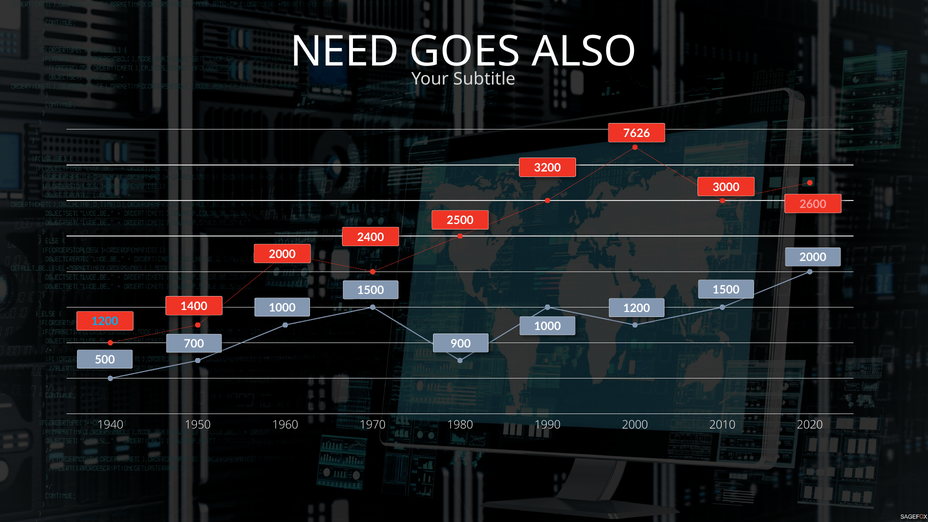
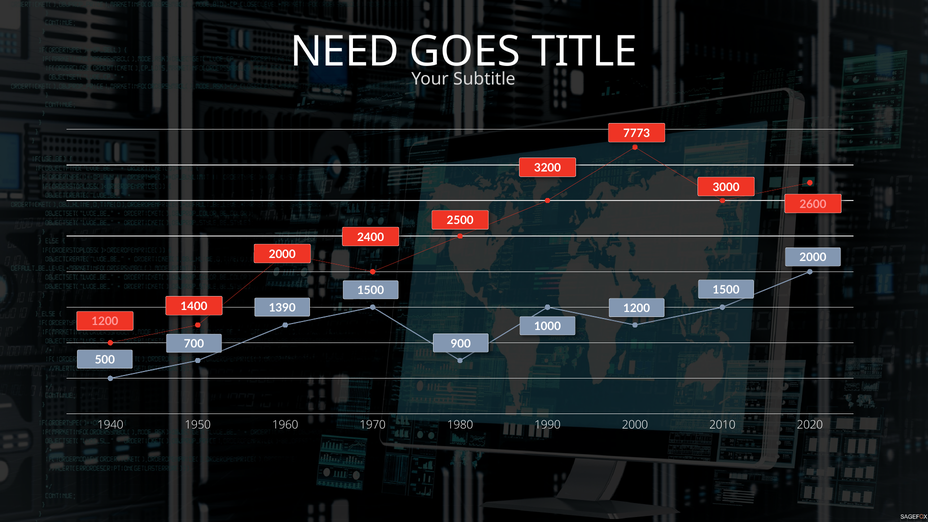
ALSO: ALSO -> TITLE
7626: 7626 -> 7773
1000 at (282, 308): 1000 -> 1390
1200 at (105, 322) colour: light blue -> pink
